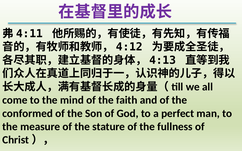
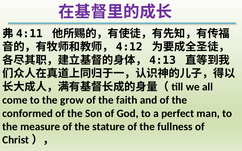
mind: mind -> grow
